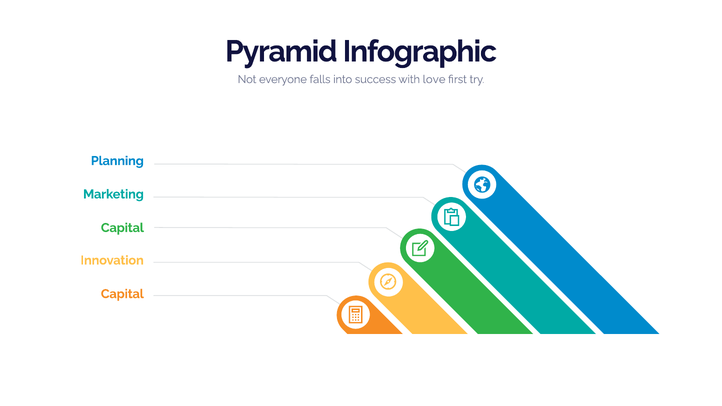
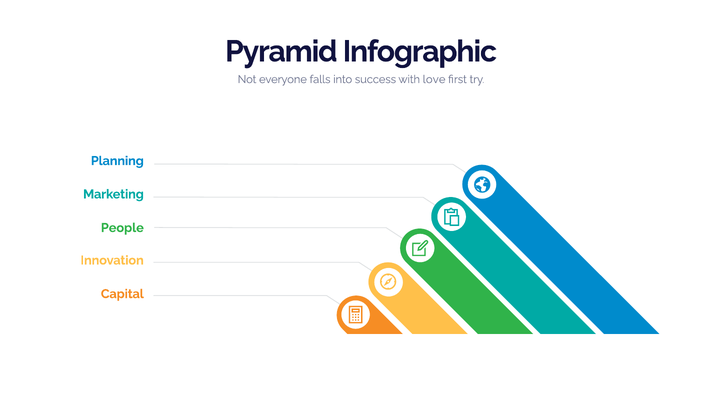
Capital at (122, 228): Capital -> People
